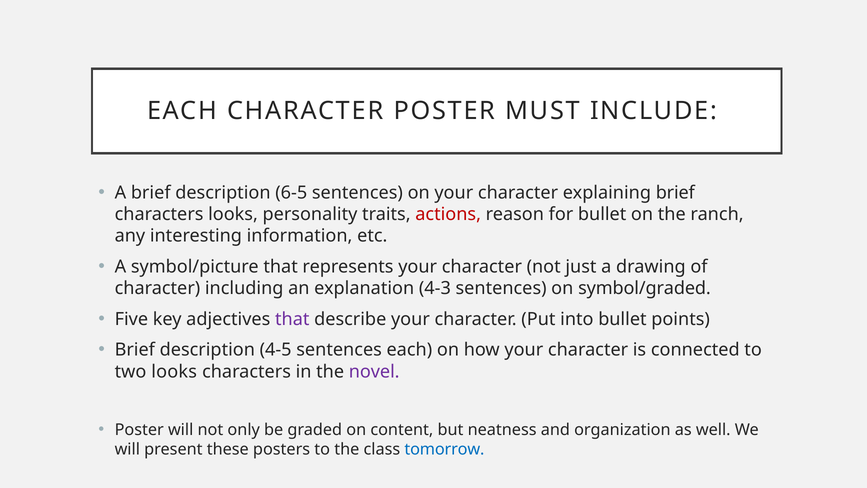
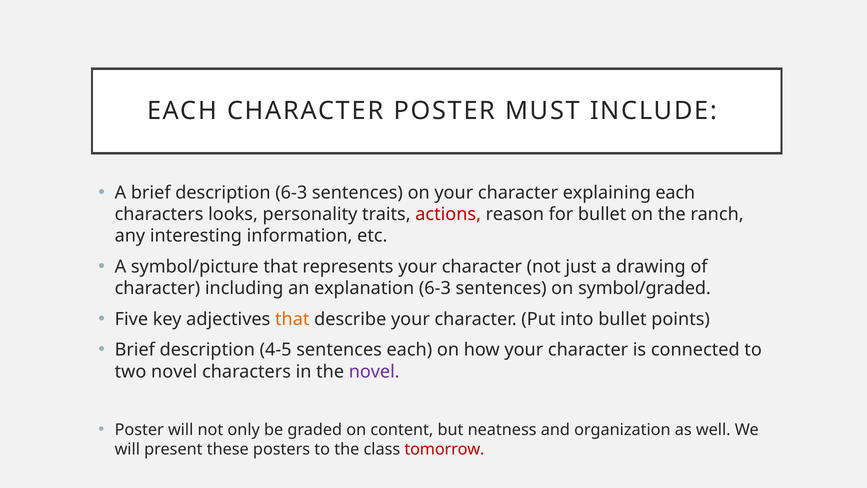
description 6-5: 6-5 -> 6-3
explaining brief: brief -> each
explanation 4-3: 4-3 -> 6-3
that at (292, 319) colour: purple -> orange
two looks: looks -> novel
tomorrow colour: blue -> red
